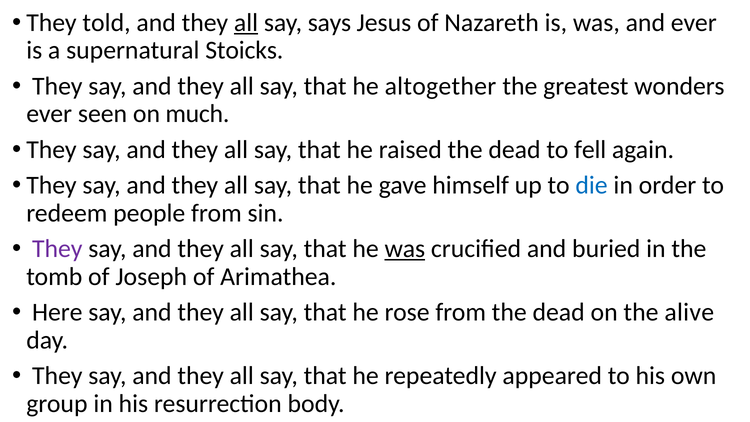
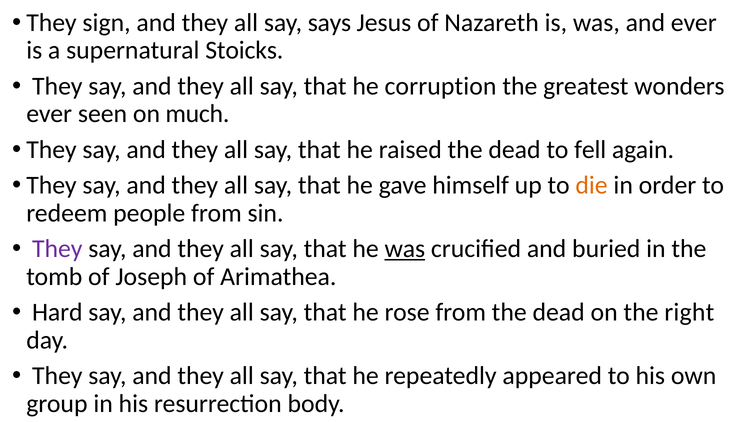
told: told -> sign
all at (246, 23) underline: present -> none
altogether: altogether -> corruption
die colour: blue -> orange
Here: Here -> Hard
alive: alive -> right
